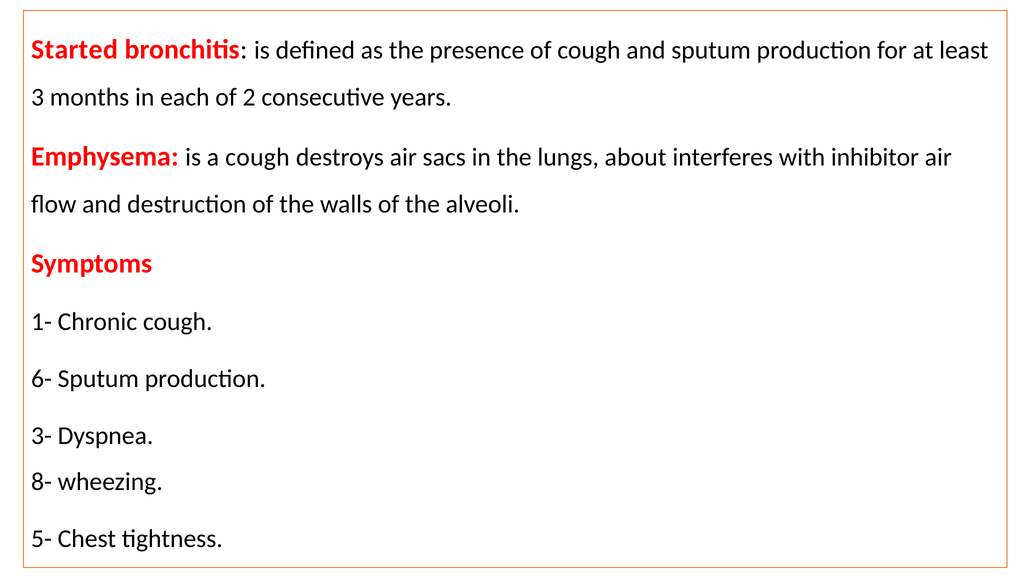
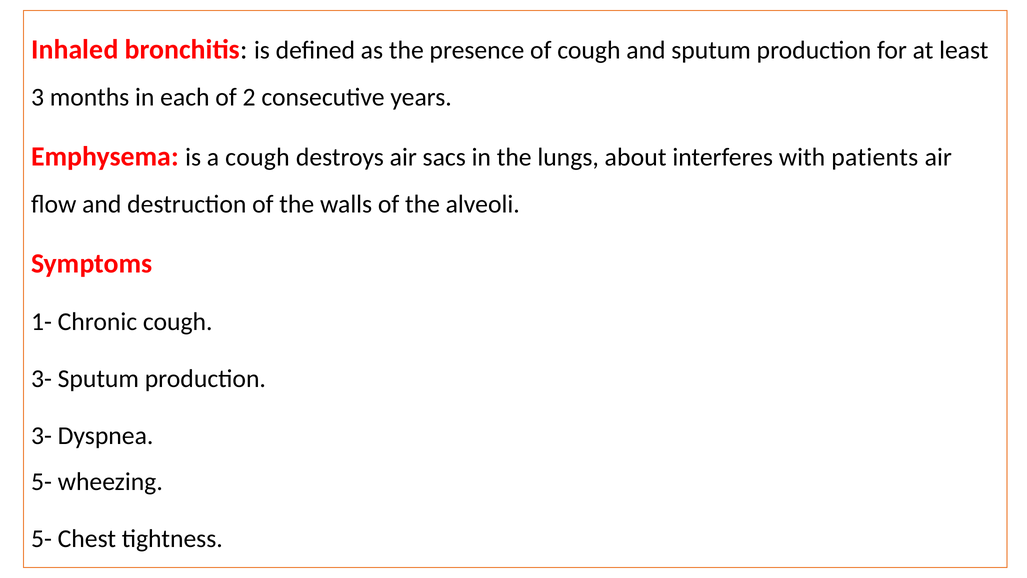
Started: Started -> Inhaled
inhibitor: inhibitor -> patients
6- at (41, 379): 6- -> 3-
8- at (41, 482): 8- -> 5-
